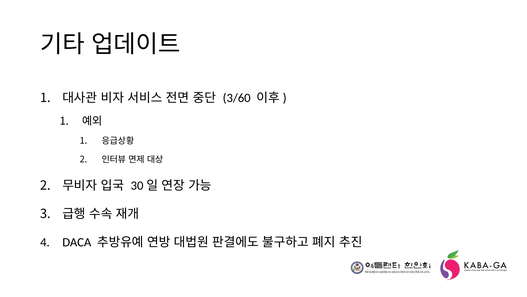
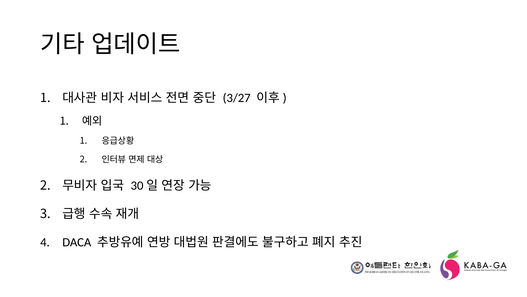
3/60: 3/60 -> 3/27
